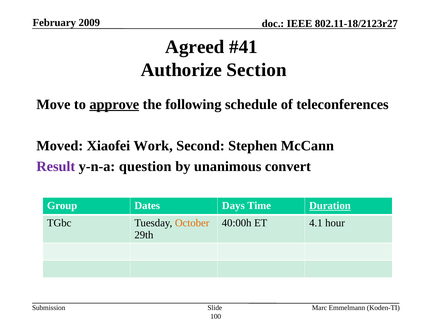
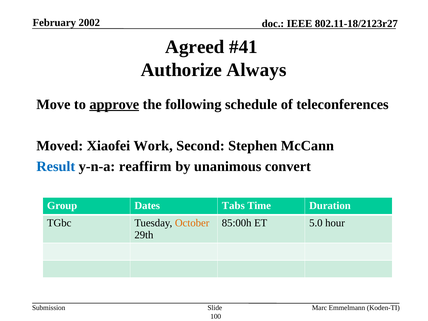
2009: 2009 -> 2002
Section: Section -> Always
Result colour: purple -> blue
question: question -> reaffirm
Days: Days -> Tabs
Duration underline: present -> none
40:00h: 40:00h -> 85:00h
4.1: 4.1 -> 5.0
